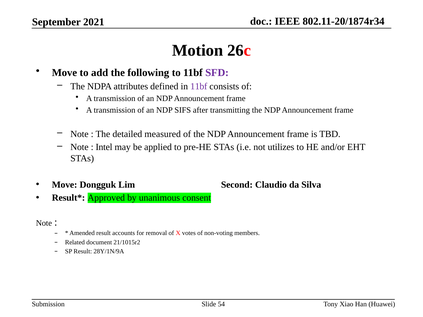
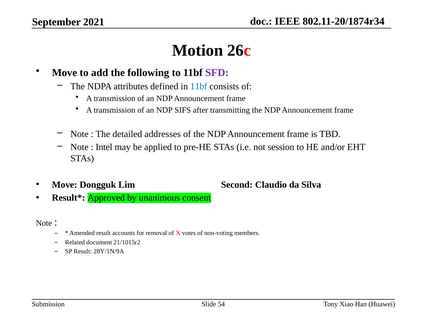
11bf at (199, 86) colour: purple -> blue
measured: measured -> addresses
utilizes: utilizes -> session
